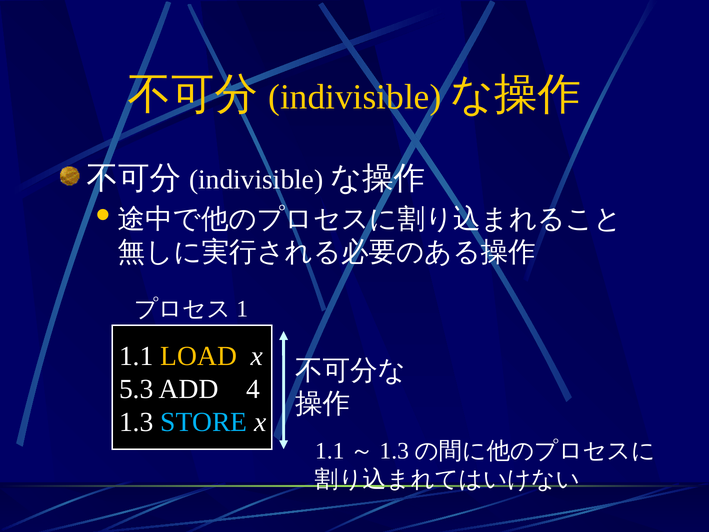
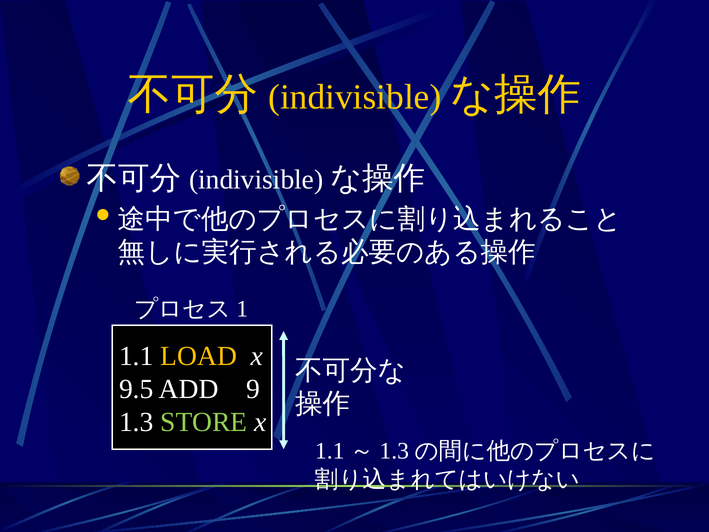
5.3: 5.3 -> 9.5
4: 4 -> 9
STORE colour: light blue -> light green
